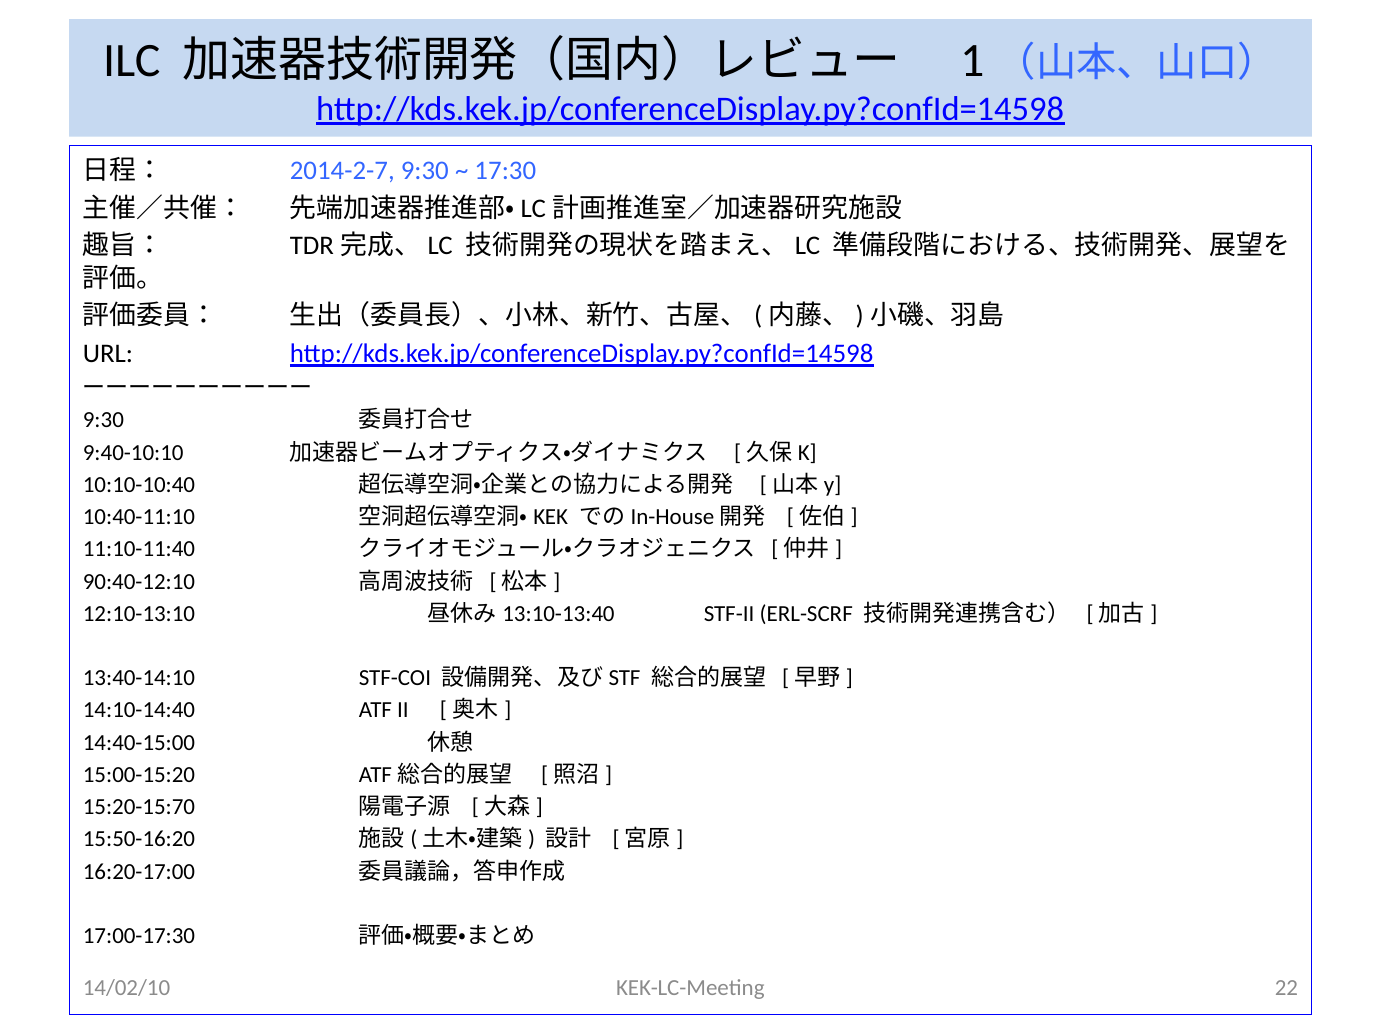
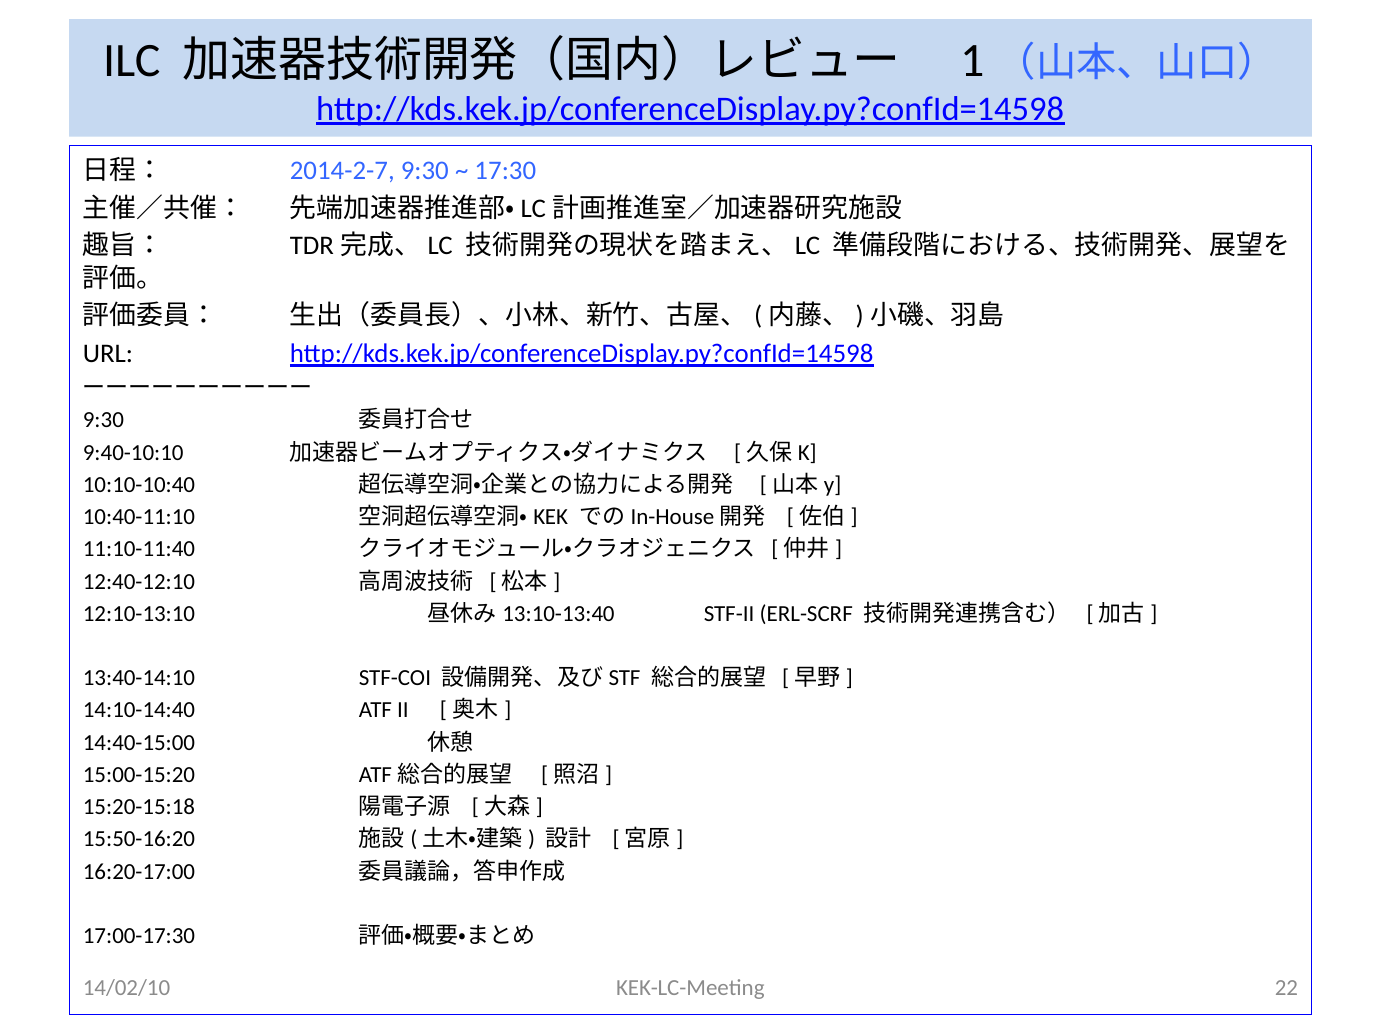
90:40-12:10: 90:40-12:10 -> 12:40-12:10
15:20-15:70: 15:20-15:70 -> 15:20-15:18
